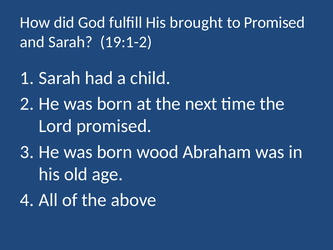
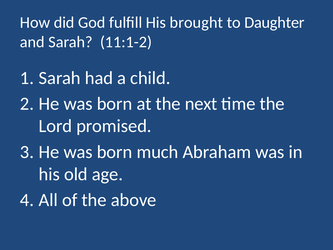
to Promised: Promised -> Daughter
19:1-2: 19:1-2 -> 11:1-2
wood: wood -> much
